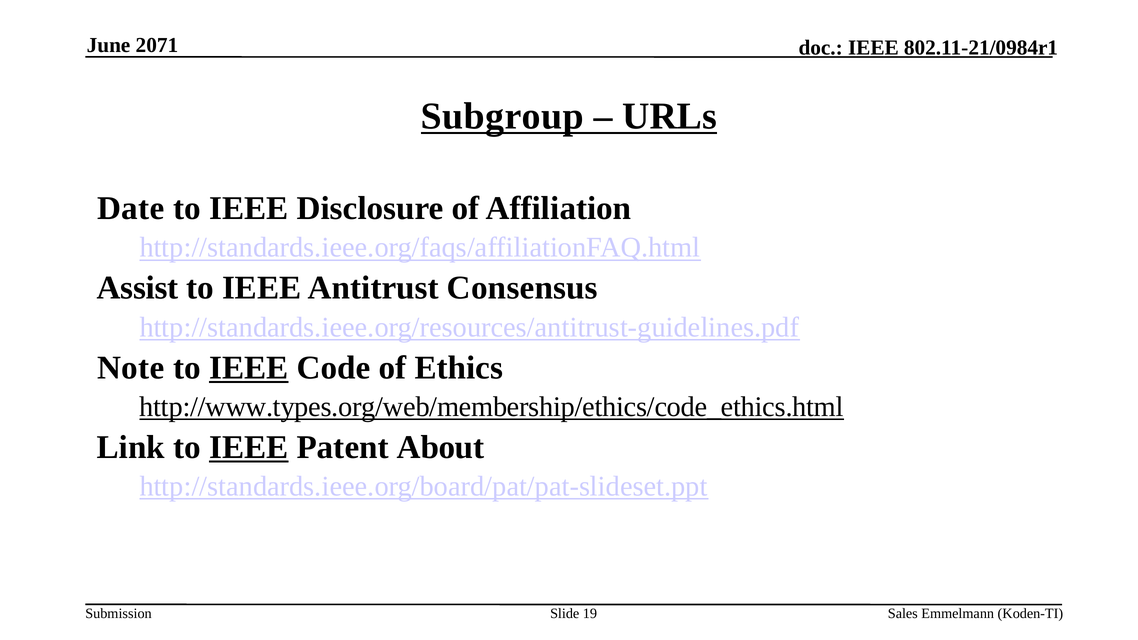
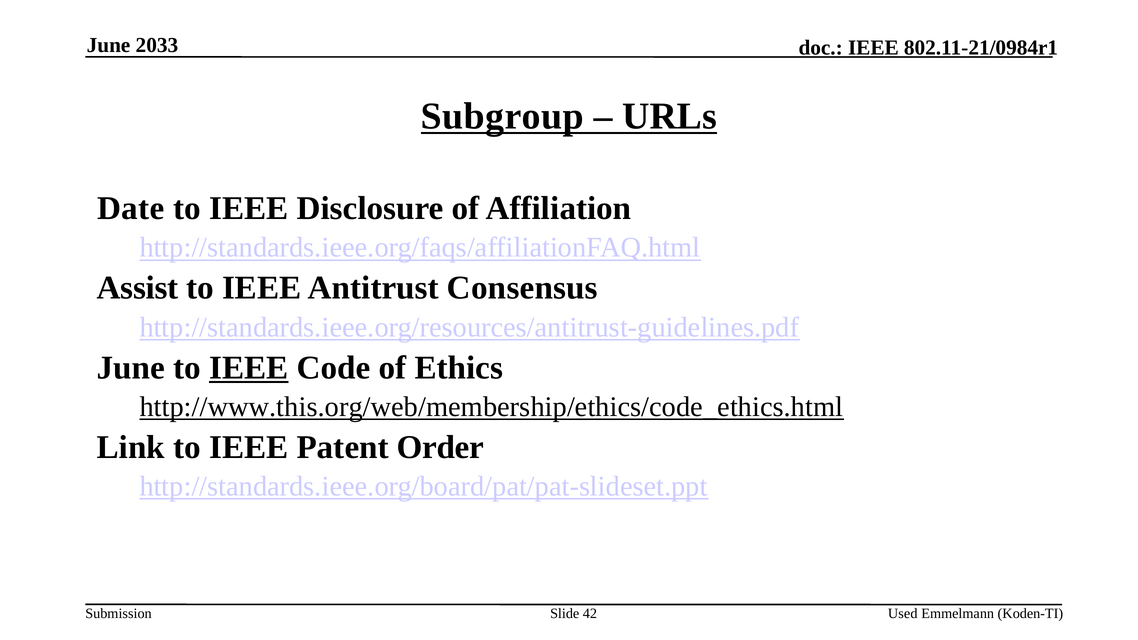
2071: 2071 -> 2033
Note at (131, 368): Note -> June
http://www.types.org/web/membership/ethics/code_ethics.html: http://www.types.org/web/membership/ethics/code_ethics.html -> http://www.this.org/web/membership/ethics/code_ethics.html
IEEE at (249, 447) underline: present -> none
About: About -> Order
19: 19 -> 42
Sales: Sales -> Used
